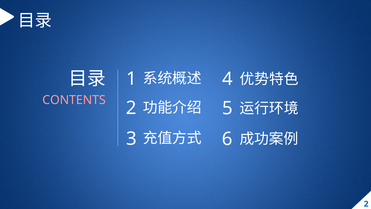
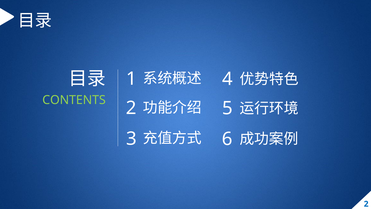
CONTENTS colour: pink -> light green
